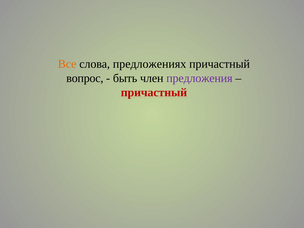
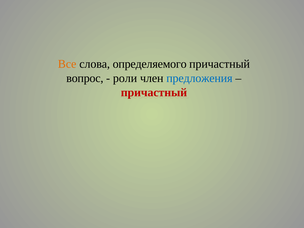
предложениях: предложениях -> определяемого
быть: быть -> роли
предложения colour: purple -> blue
